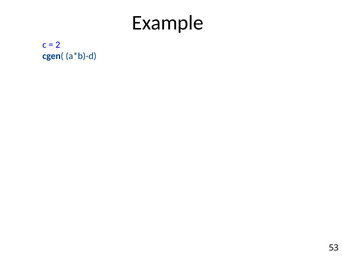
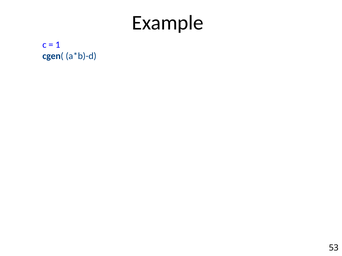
2: 2 -> 1
